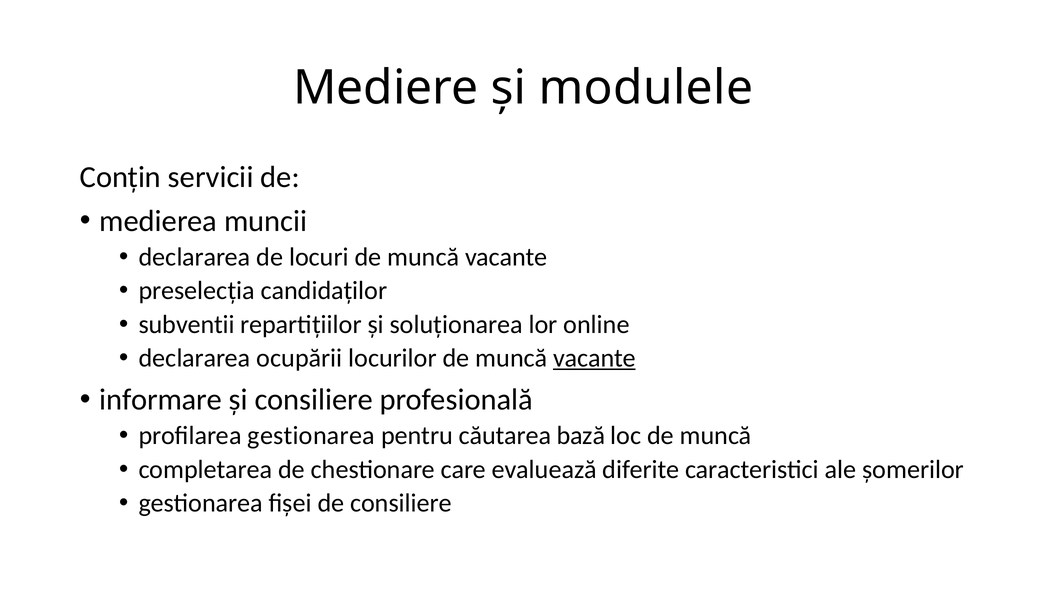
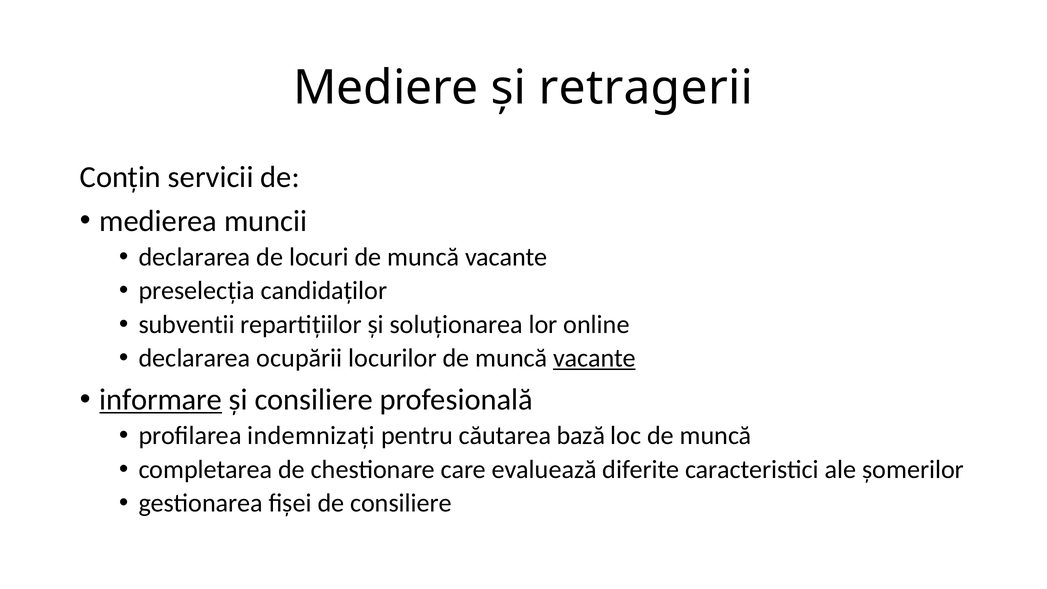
modulele: modulele -> retragerii
informare underline: none -> present
profilarea gestionarea: gestionarea -> indemnizați
